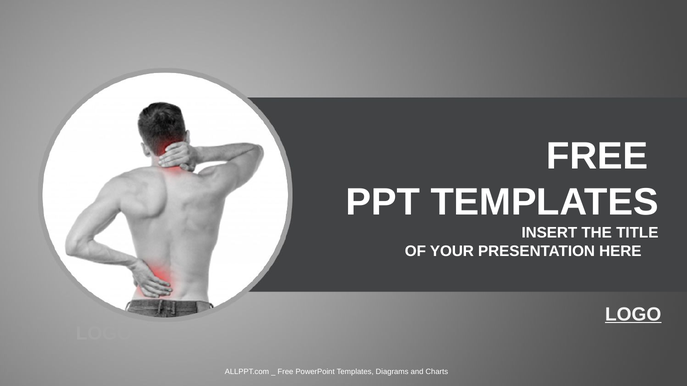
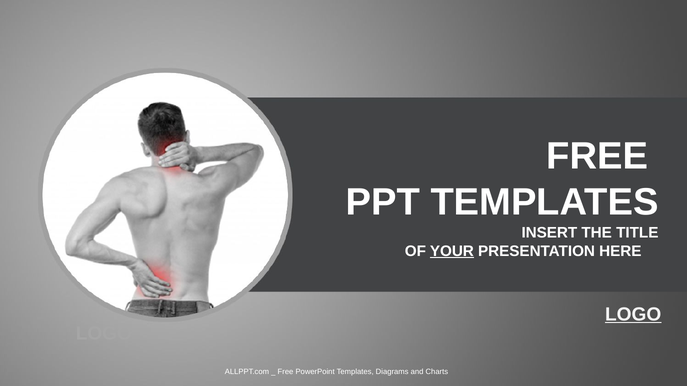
YOUR underline: none -> present
